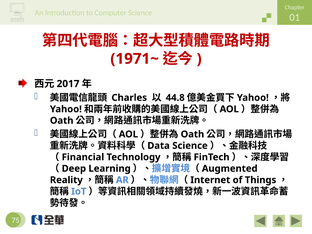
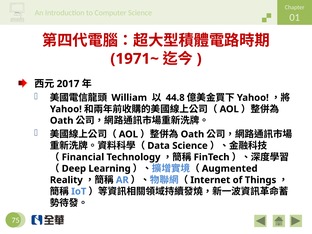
Charles: Charles -> William
